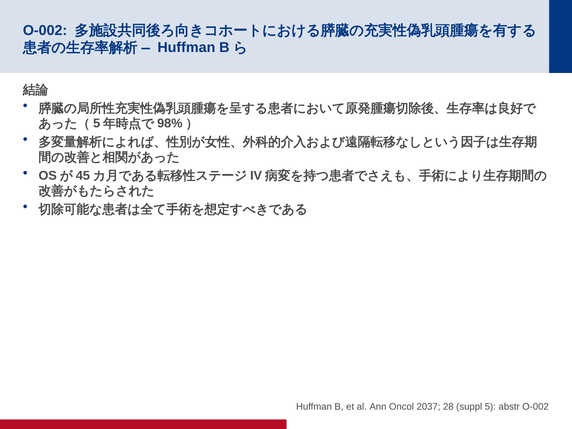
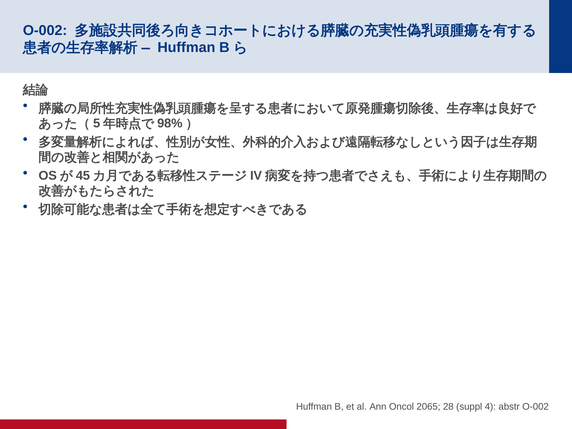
2037: 2037 -> 2065
5: 5 -> 4
